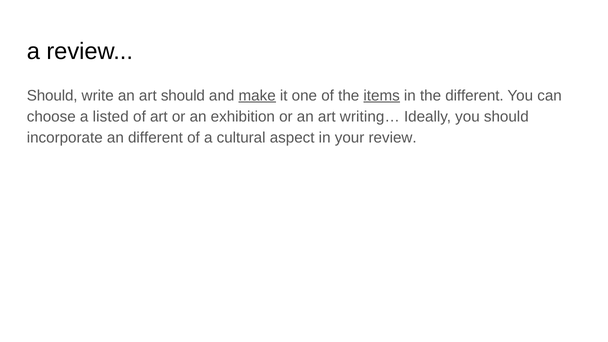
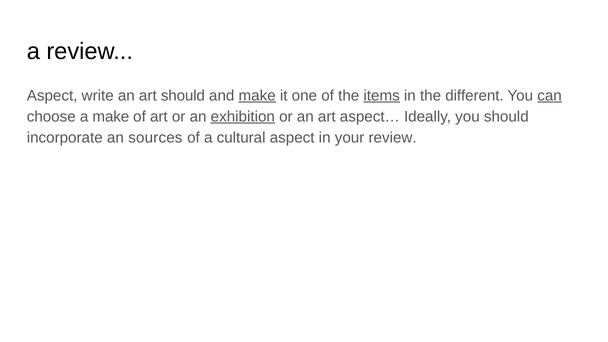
Should at (52, 96): Should -> Aspect
can underline: none -> present
a listed: listed -> make
exhibition underline: none -> present
writing…: writing… -> aspect…
an different: different -> sources
